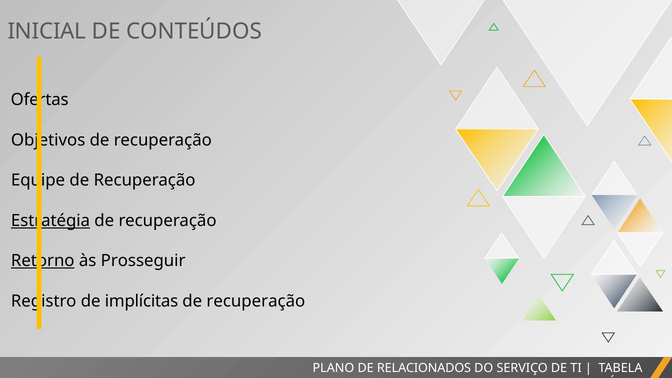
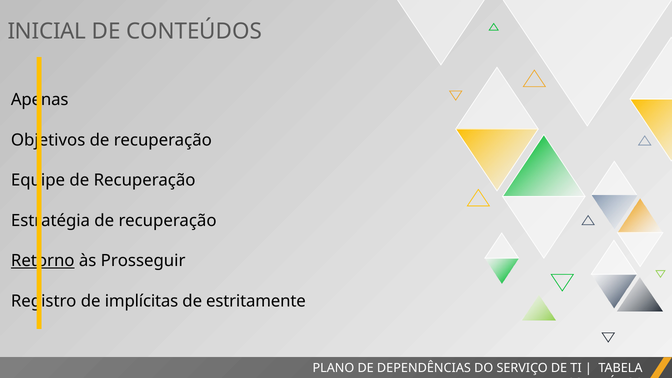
Ofertas: Ofertas -> Apenas
Estratégia underline: present -> none
recuperação at (256, 301): recuperação -> estritamente
RELACIONADOS: RELACIONADOS -> DEPENDÊNCIAS
